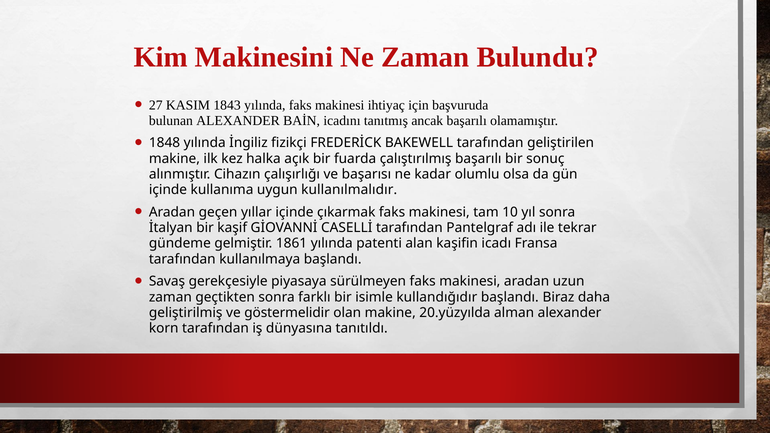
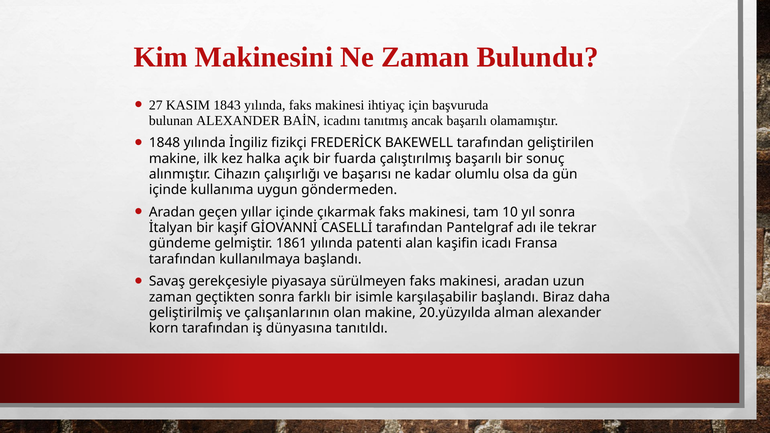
kullanılmalıdır: kullanılmalıdır -> göndermeden
kullandığıdır: kullandığıdır -> karşılaşabilir
göstermelidir: göstermelidir -> çalışanlarının
